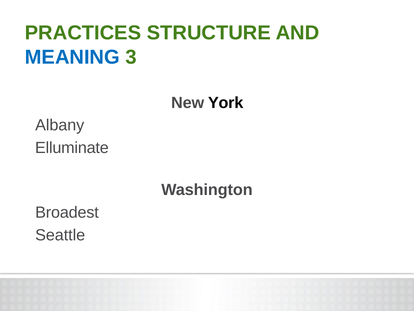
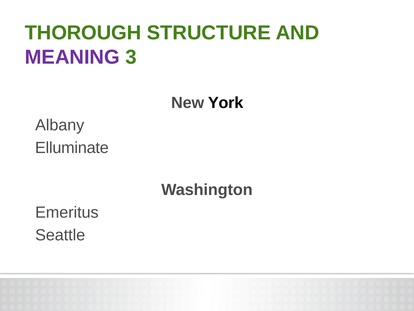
PRACTICES: PRACTICES -> THOROUGH
MEANING colour: blue -> purple
Broadest: Broadest -> Emeritus
